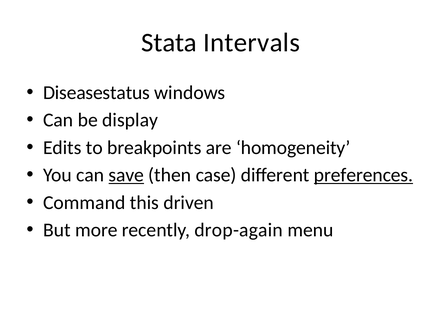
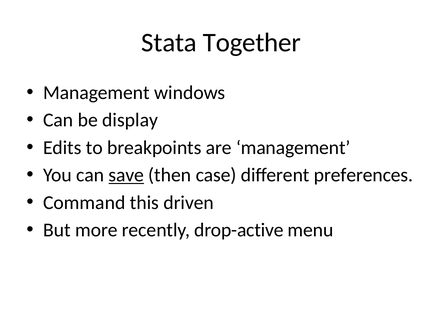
Intervals: Intervals -> Together
Diseasestatus at (97, 93): Diseasestatus -> Management
are homogeneity: homogeneity -> management
preferences underline: present -> none
drop-again: drop-again -> drop-active
